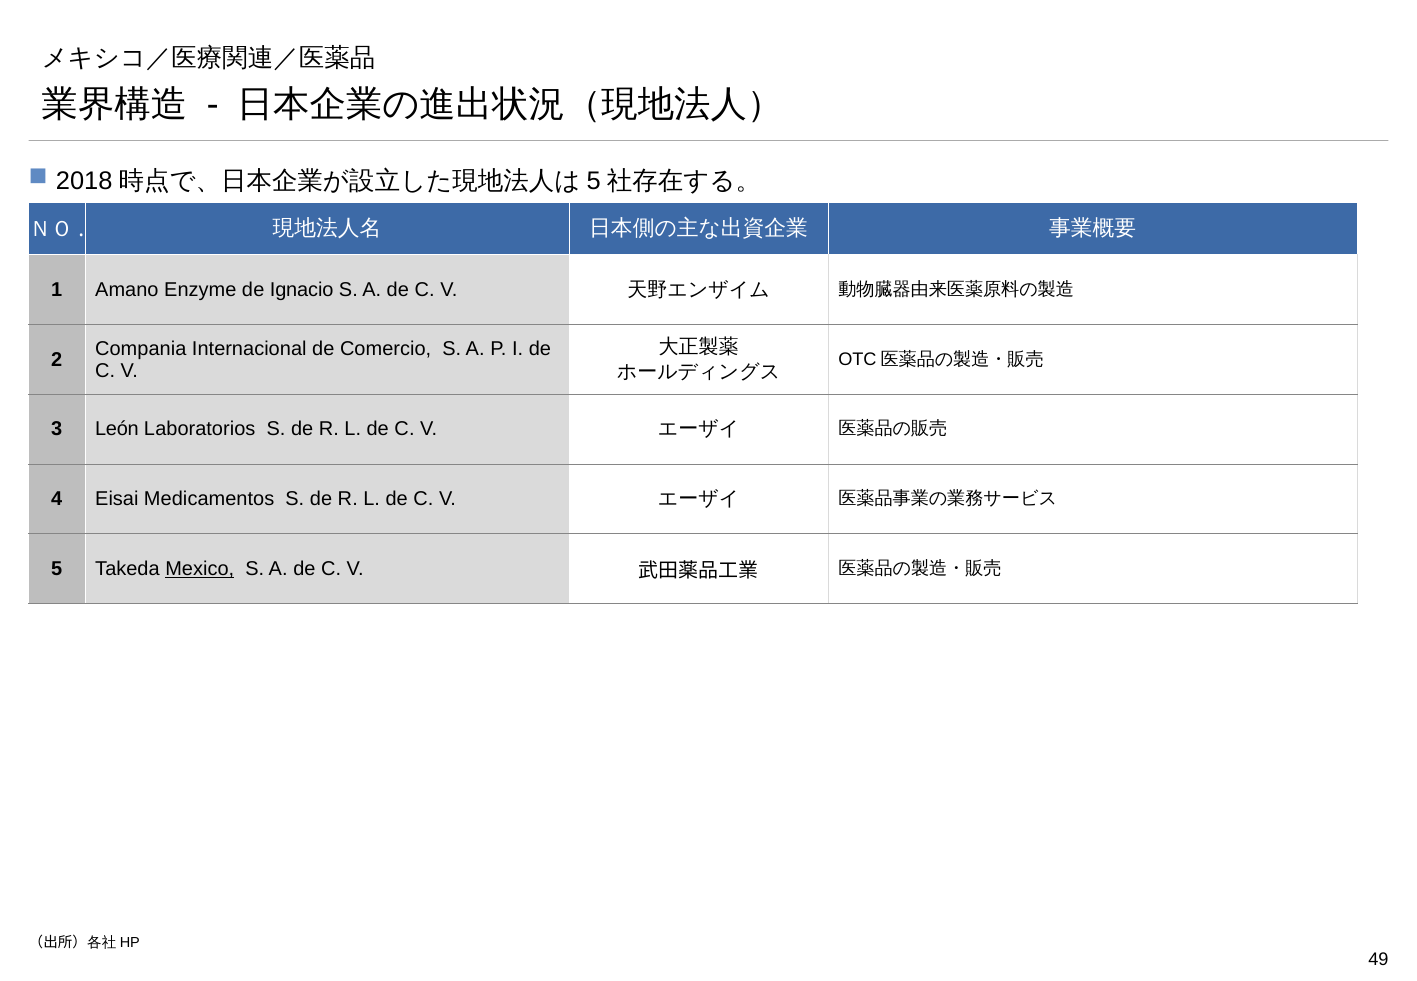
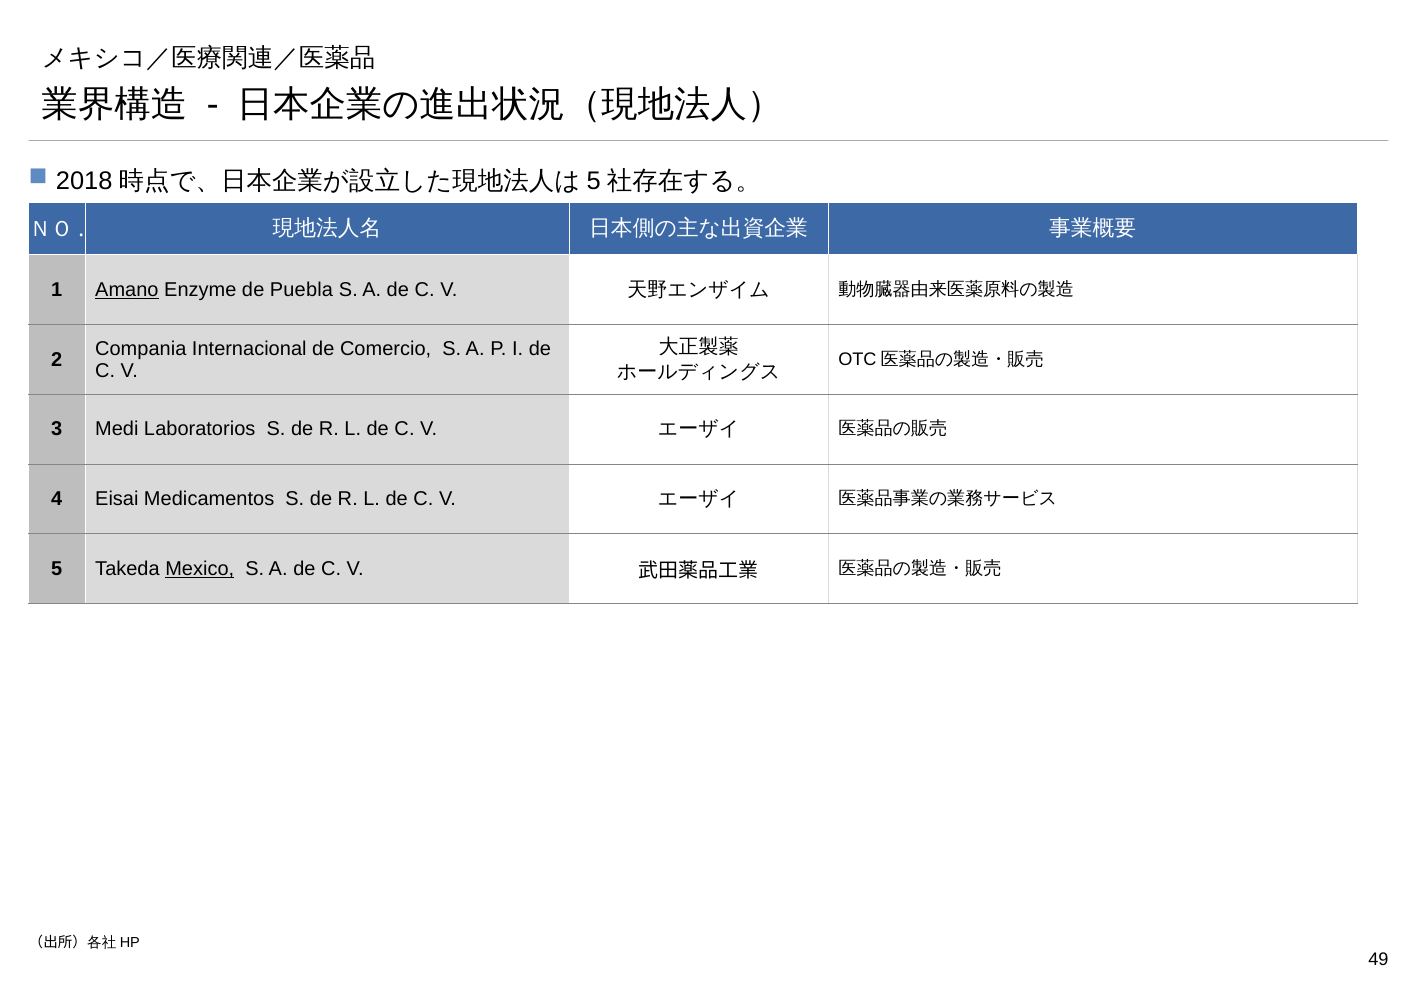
Amano underline: none -> present
Ignacio: Ignacio -> Puebla
León: León -> Medi
